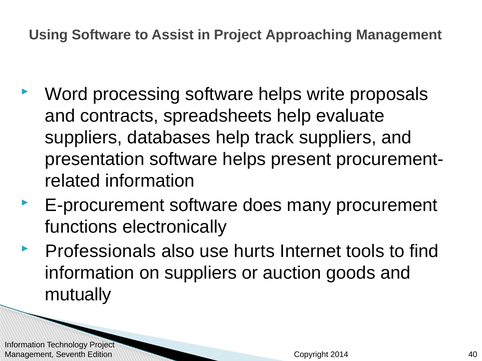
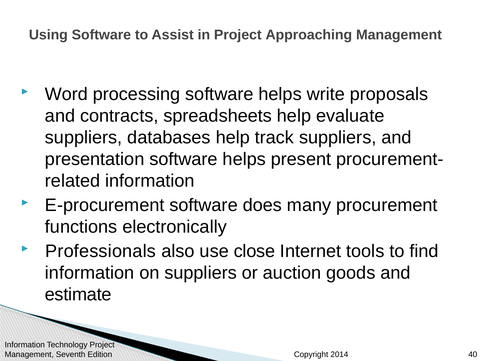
hurts: hurts -> close
mutually: mutually -> estimate
